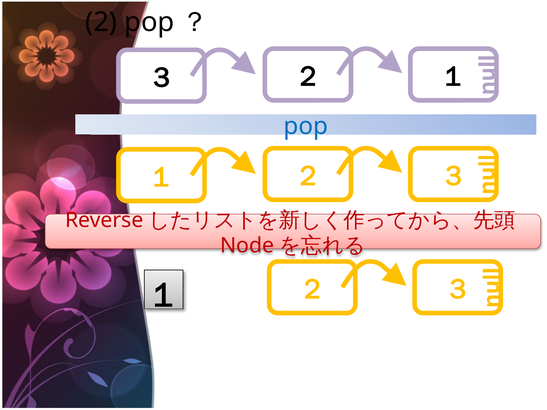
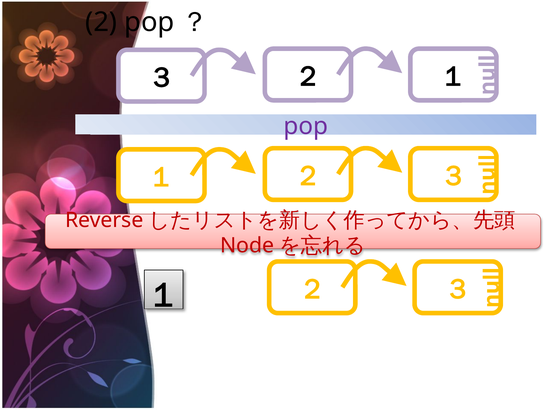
pop at (306, 126) colour: blue -> purple
